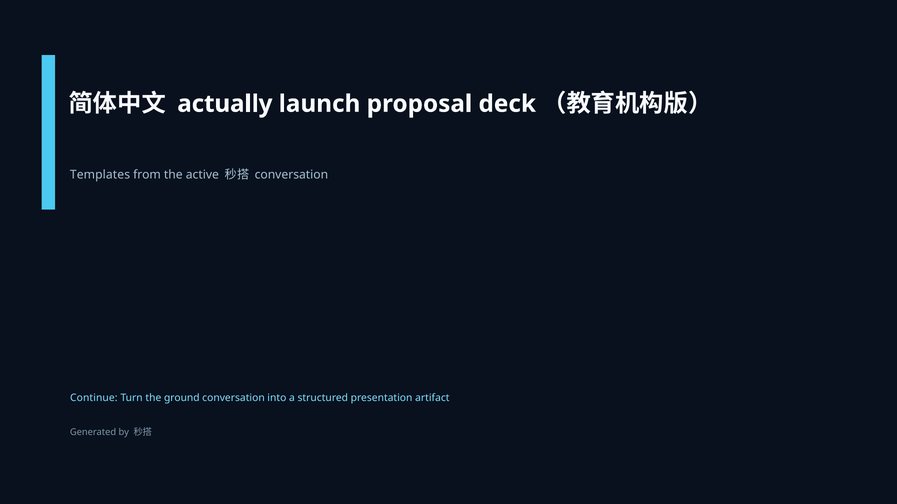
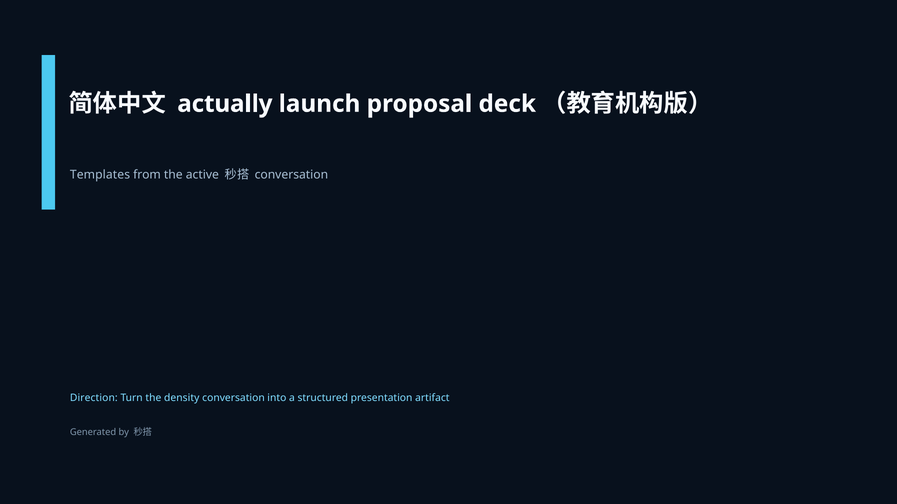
Continue: Continue -> Direction
ground: ground -> density
